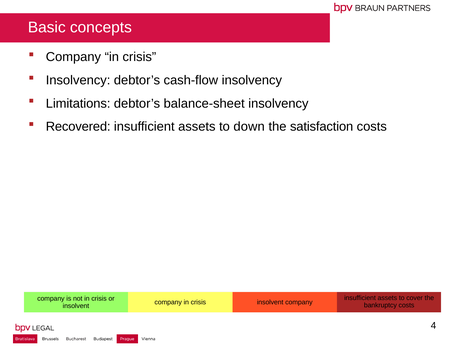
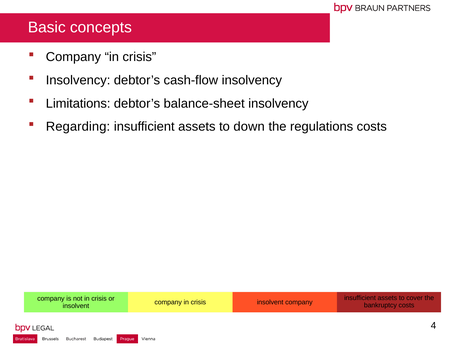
Recovered: Recovered -> Regarding
satisfaction: satisfaction -> regulations
